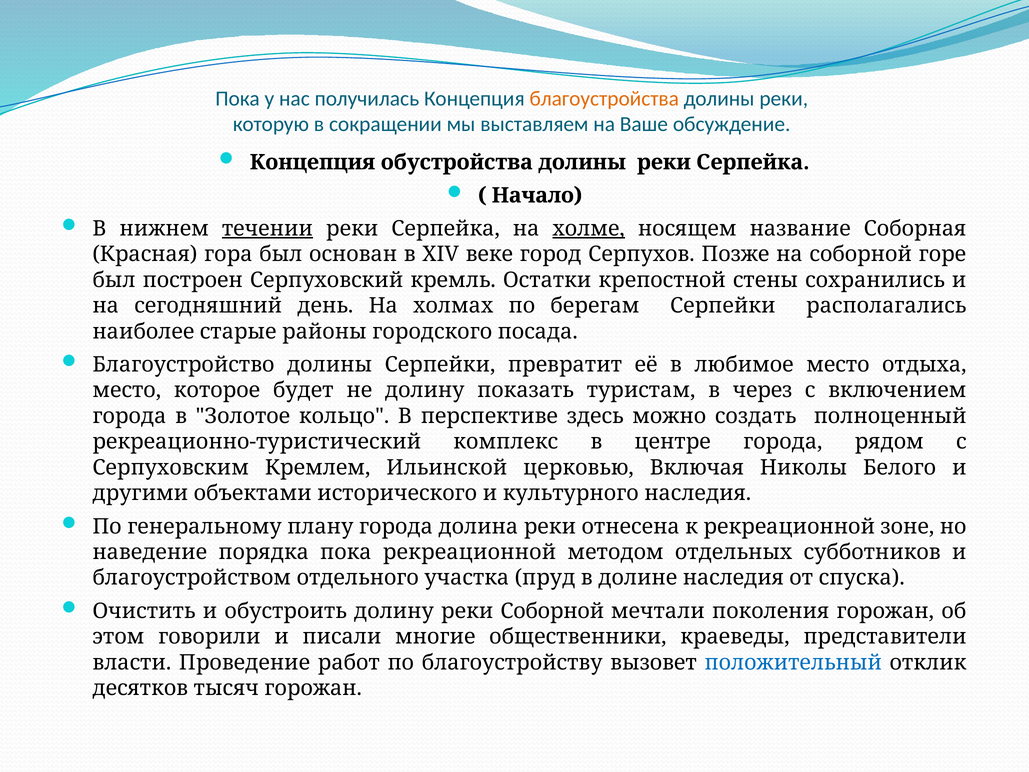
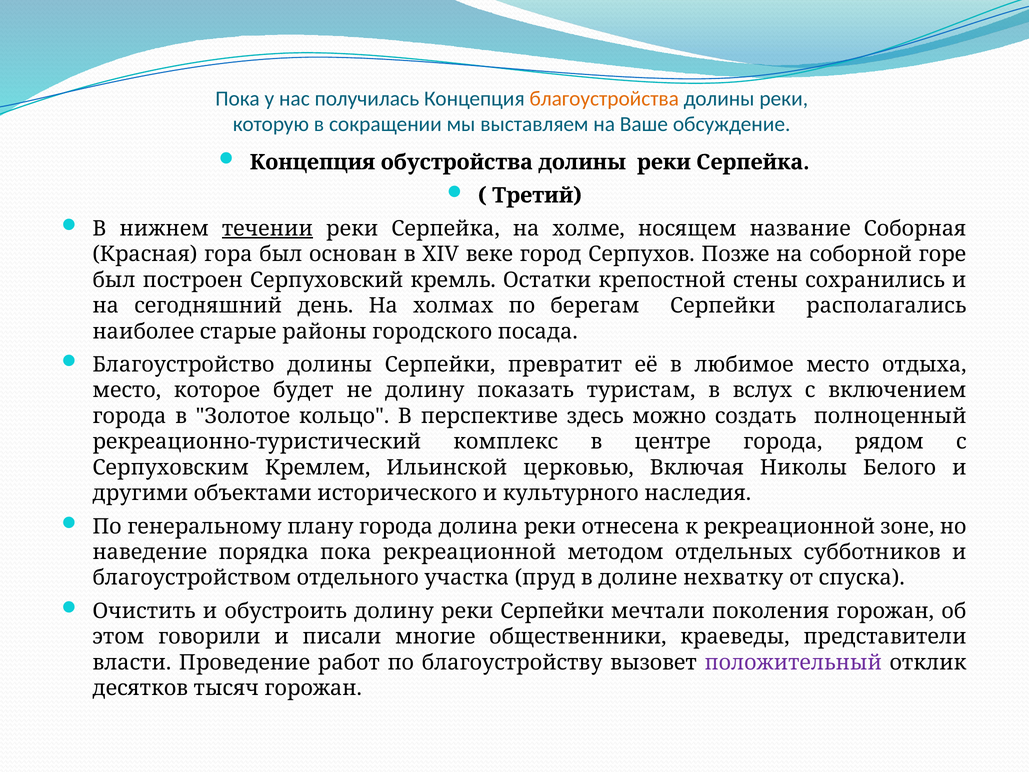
Начало: Начало -> Третий
холме underline: present -> none
через: через -> вслух
долине наследия: наследия -> нехватку
реки Соборной: Соборной -> Серпейки
положительный colour: blue -> purple
